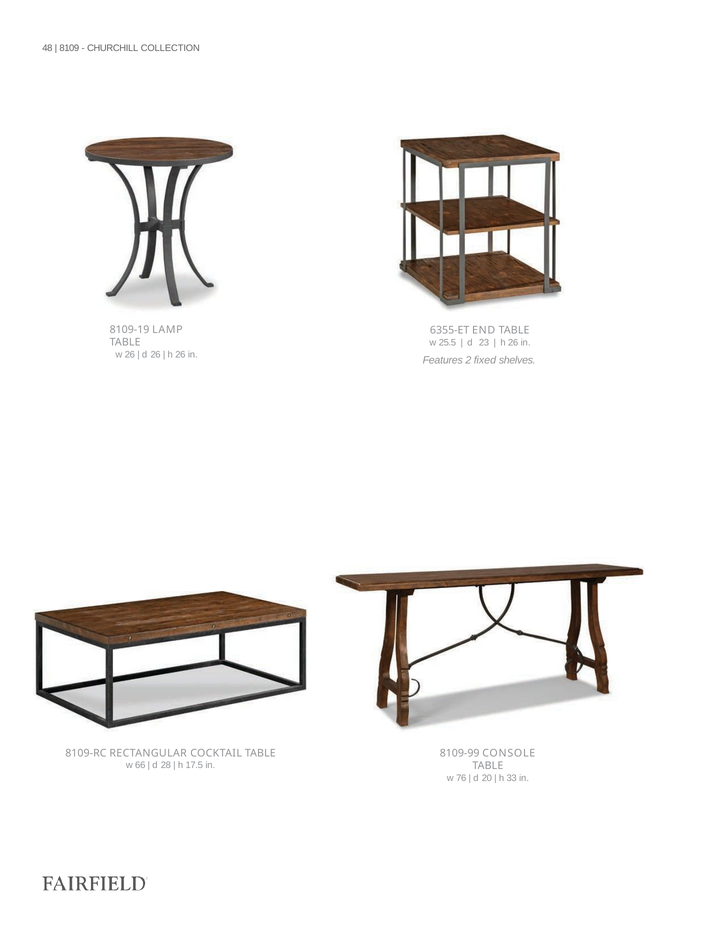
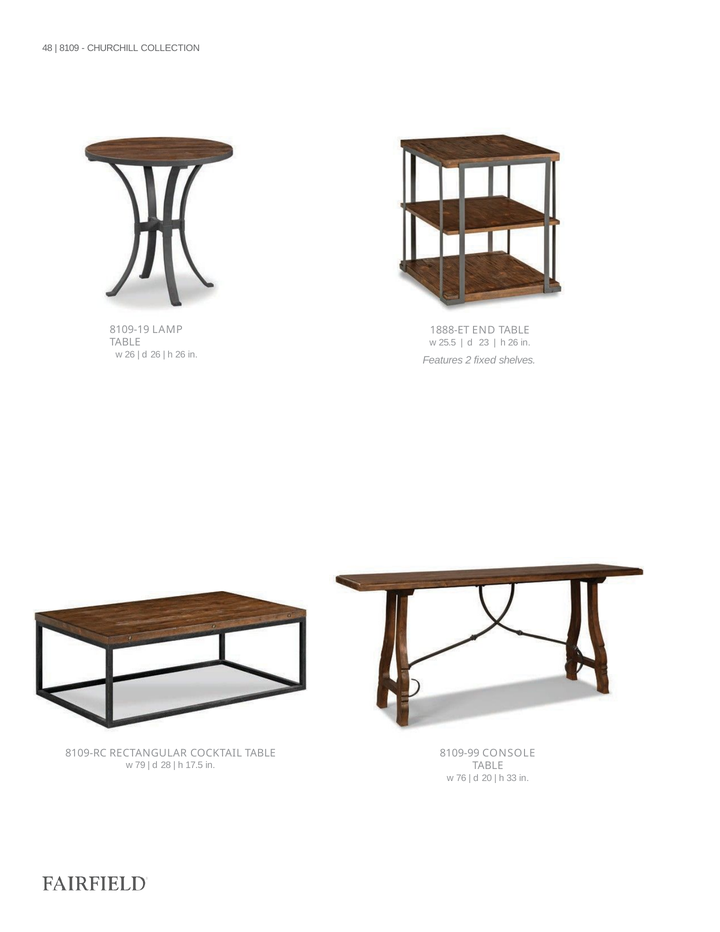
6355-ET: 6355-ET -> 1888-ET
66: 66 -> 79
